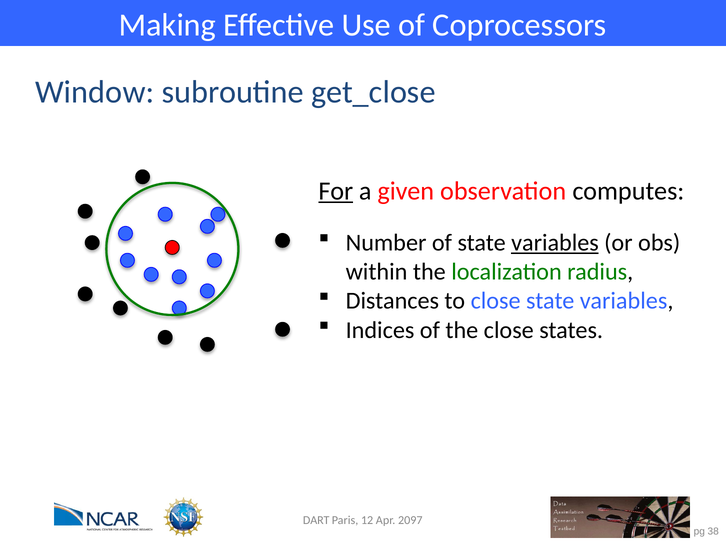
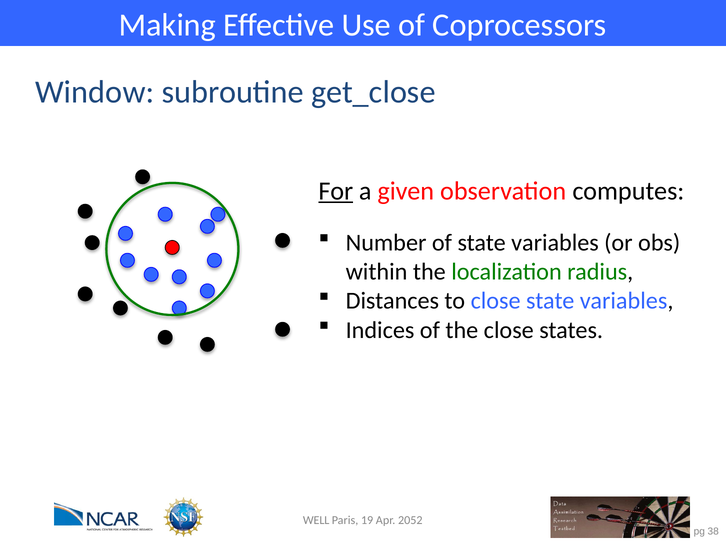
variables at (555, 243) underline: present -> none
DART: DART -> WELL
12: 12 -> 19
2097: 2097 -> 2052
